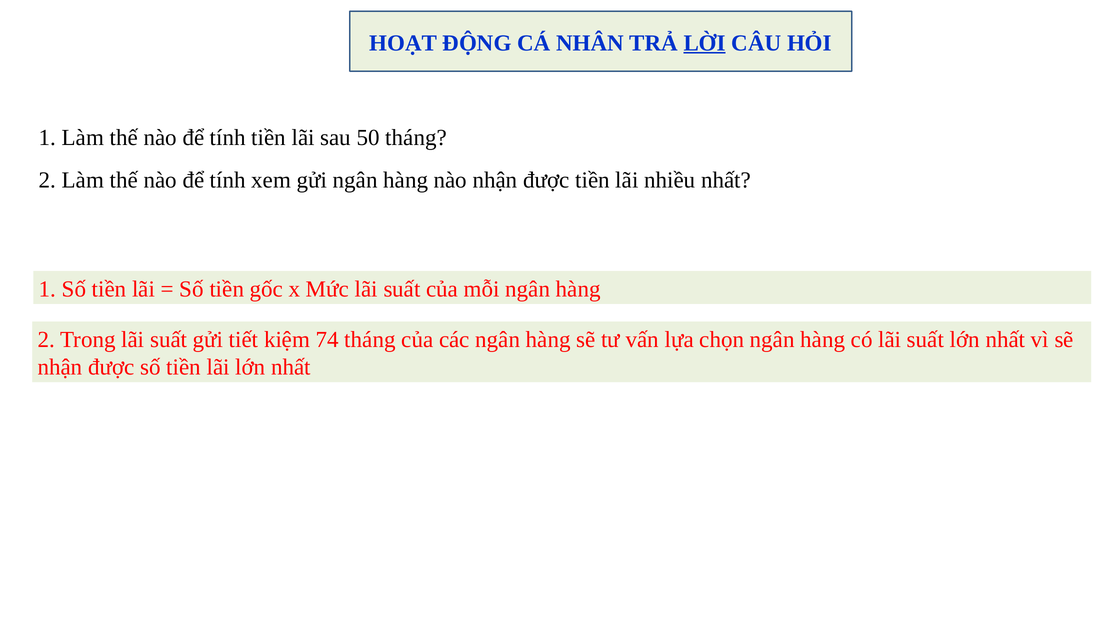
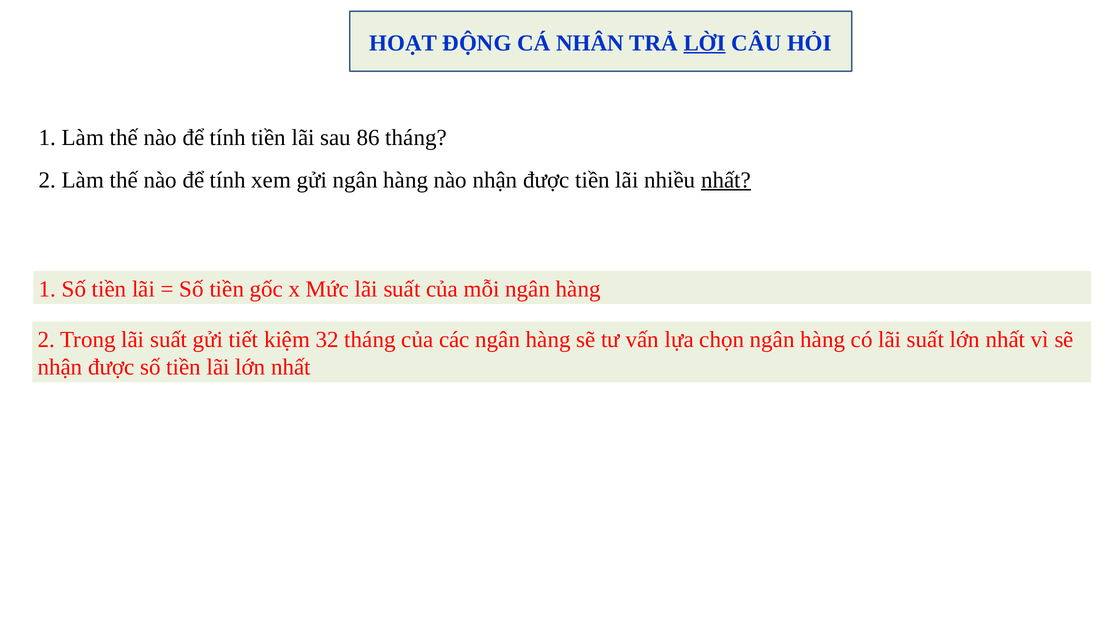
50: 50 -> 86
nhất at (726, 180) underline: none -> present
74: 74 -> 32
